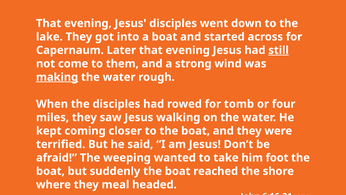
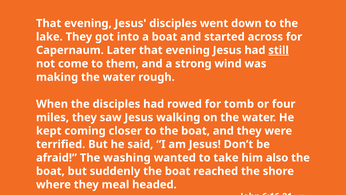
making underline: present -> none
weeping: weeping -> washing
foot: foot -> also
